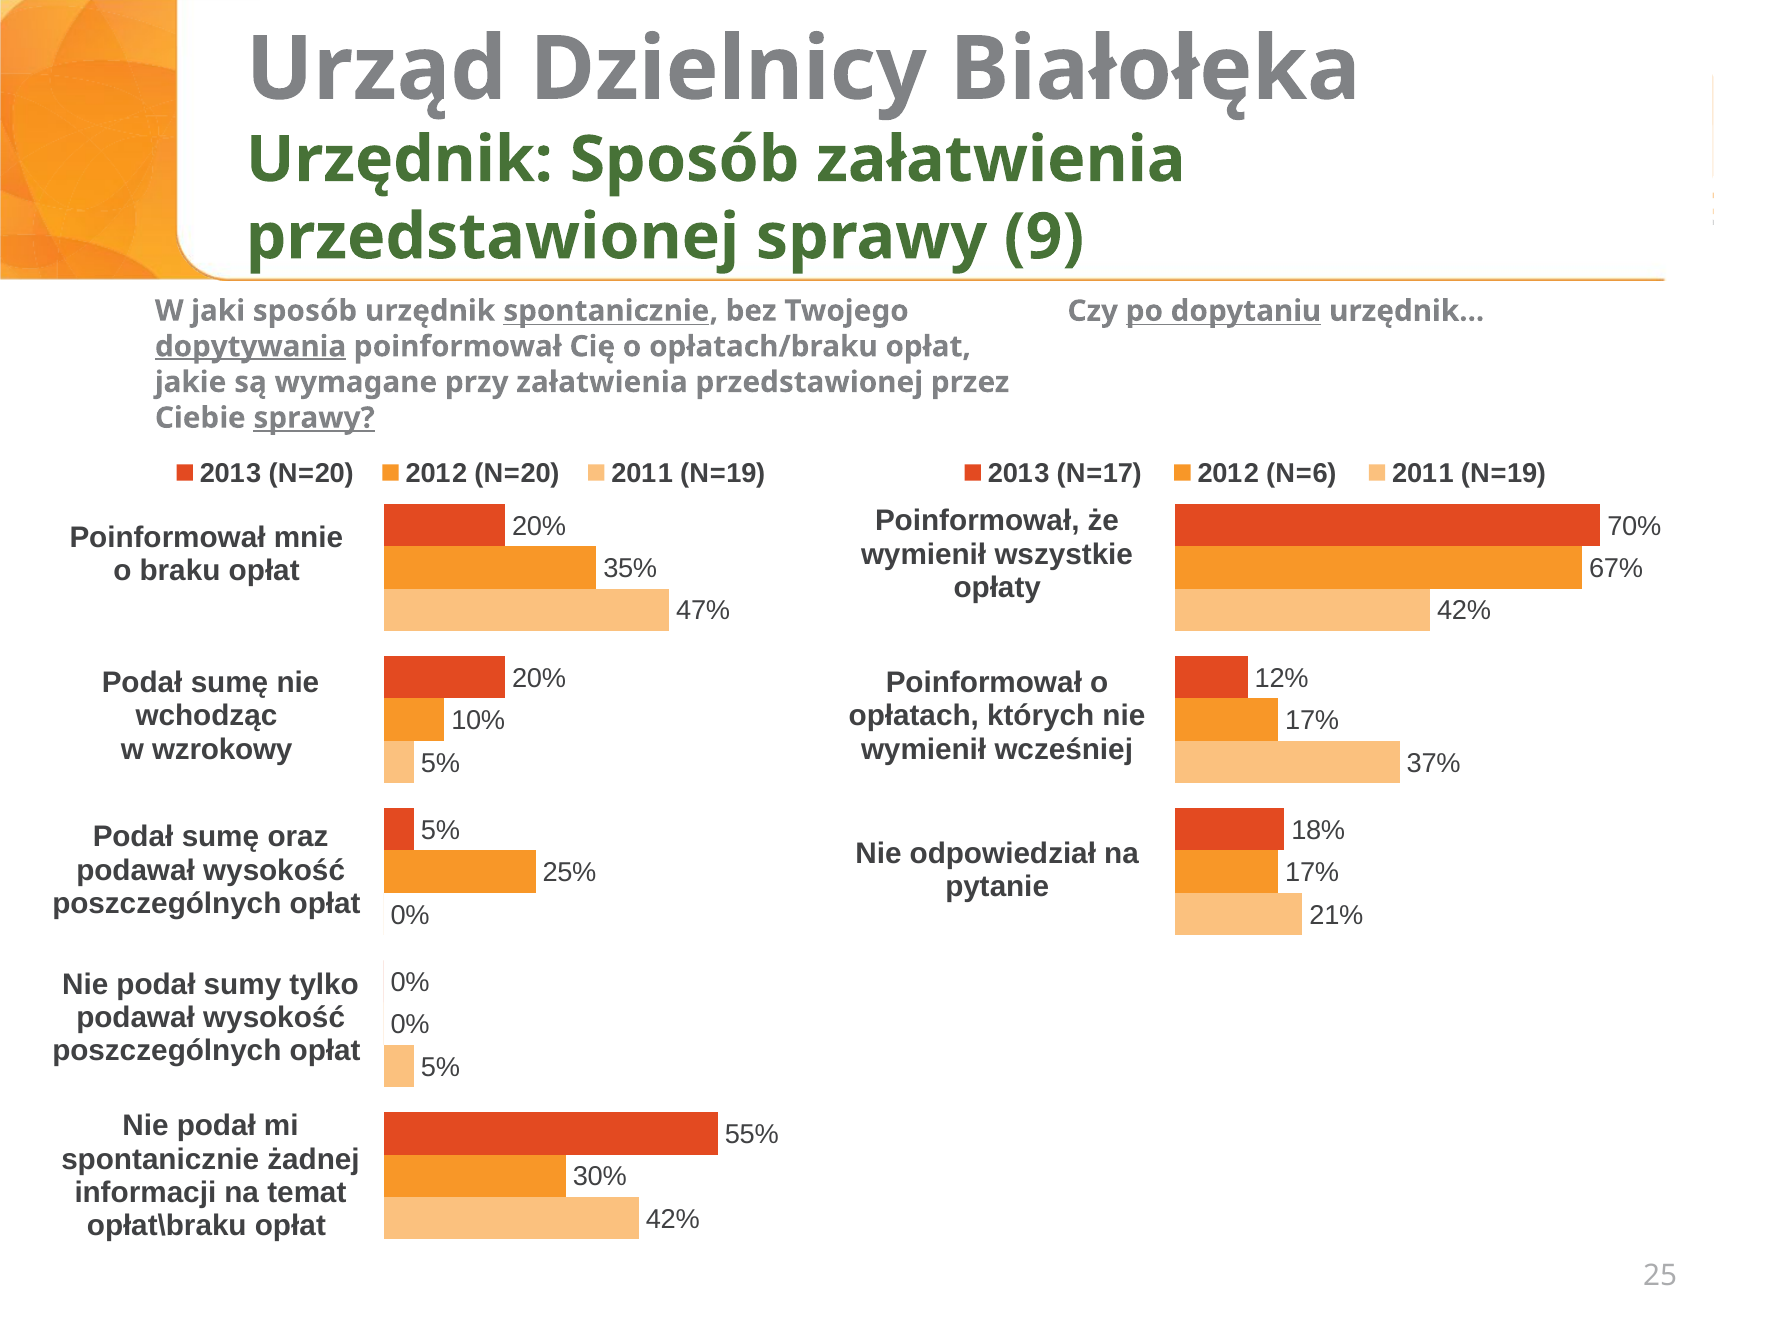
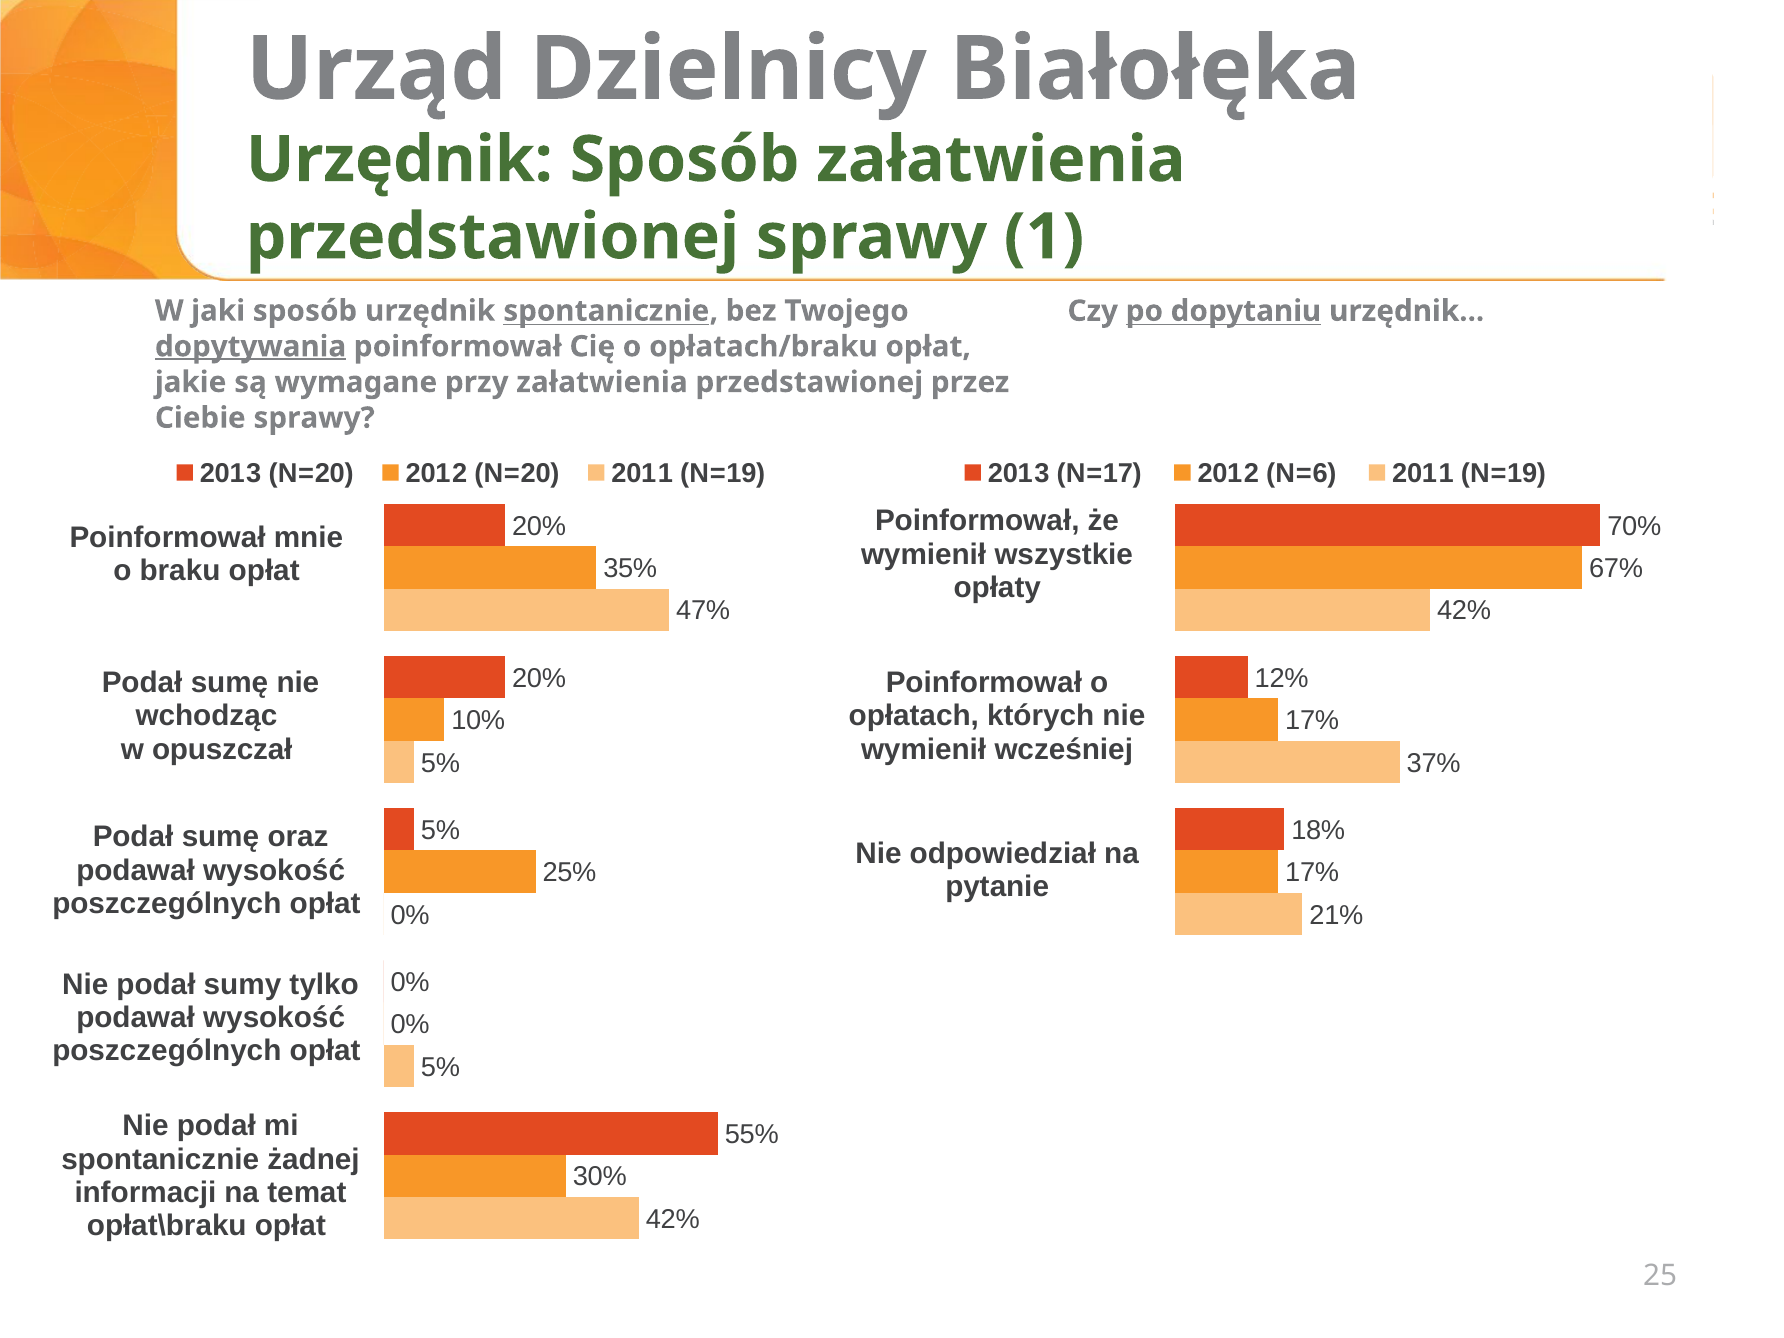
9: 9 -> 1
sprawy at (314, 418) underline: present -> none
wzrokowy: wzrokowy -> opuszczał
